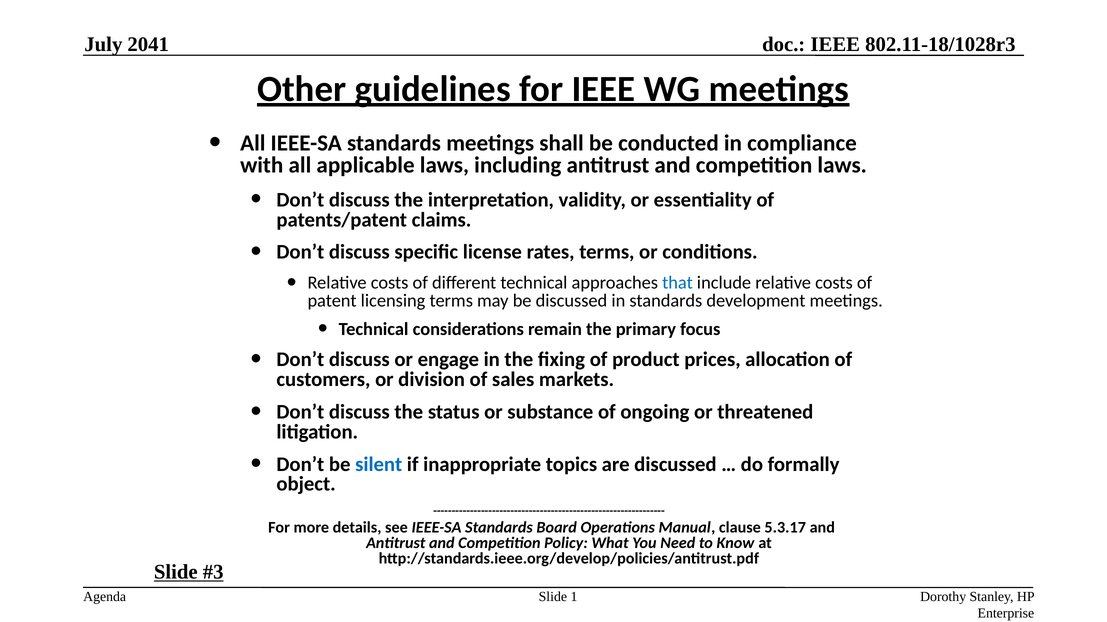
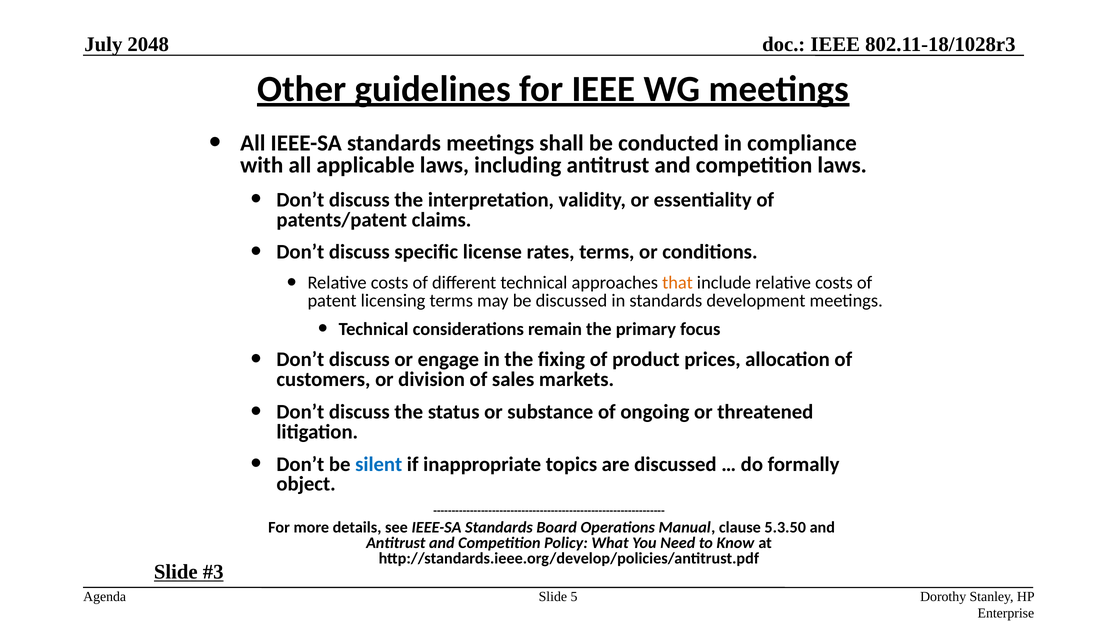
2041: 2041 -> 2048
that colour: blue -> orange
5.3.17: 5.3.17 -> 5.3.50
1: 1 -> 5
